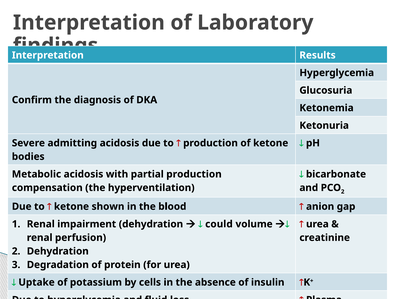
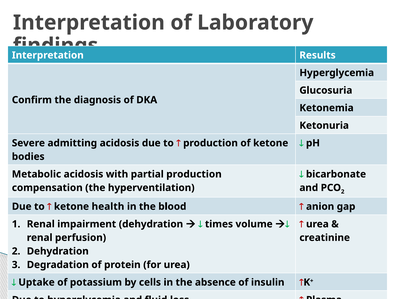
shown: shown -> health
could: could -> times
